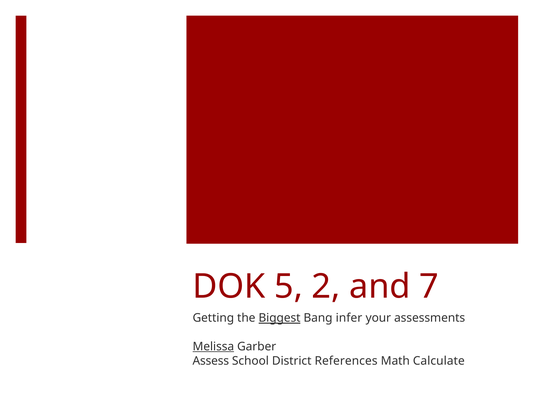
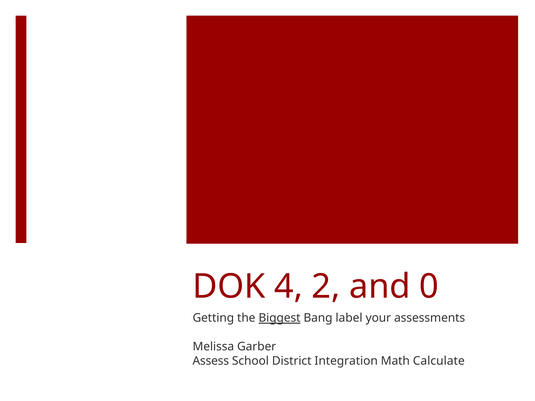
5: 5 -> 4
7: 7 -> 0
infer: infer -> label
Melissa underline: present -> none
References: References -> Integration
